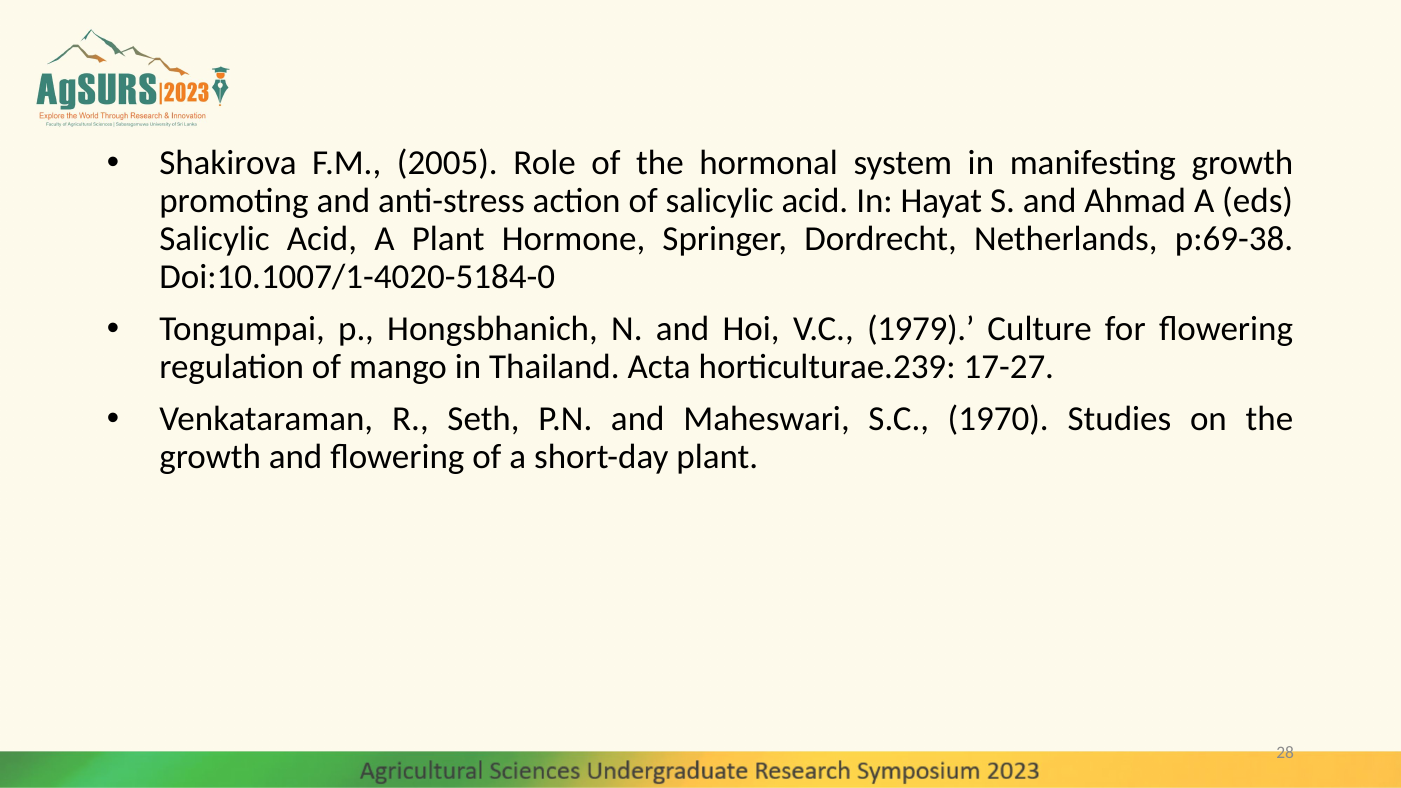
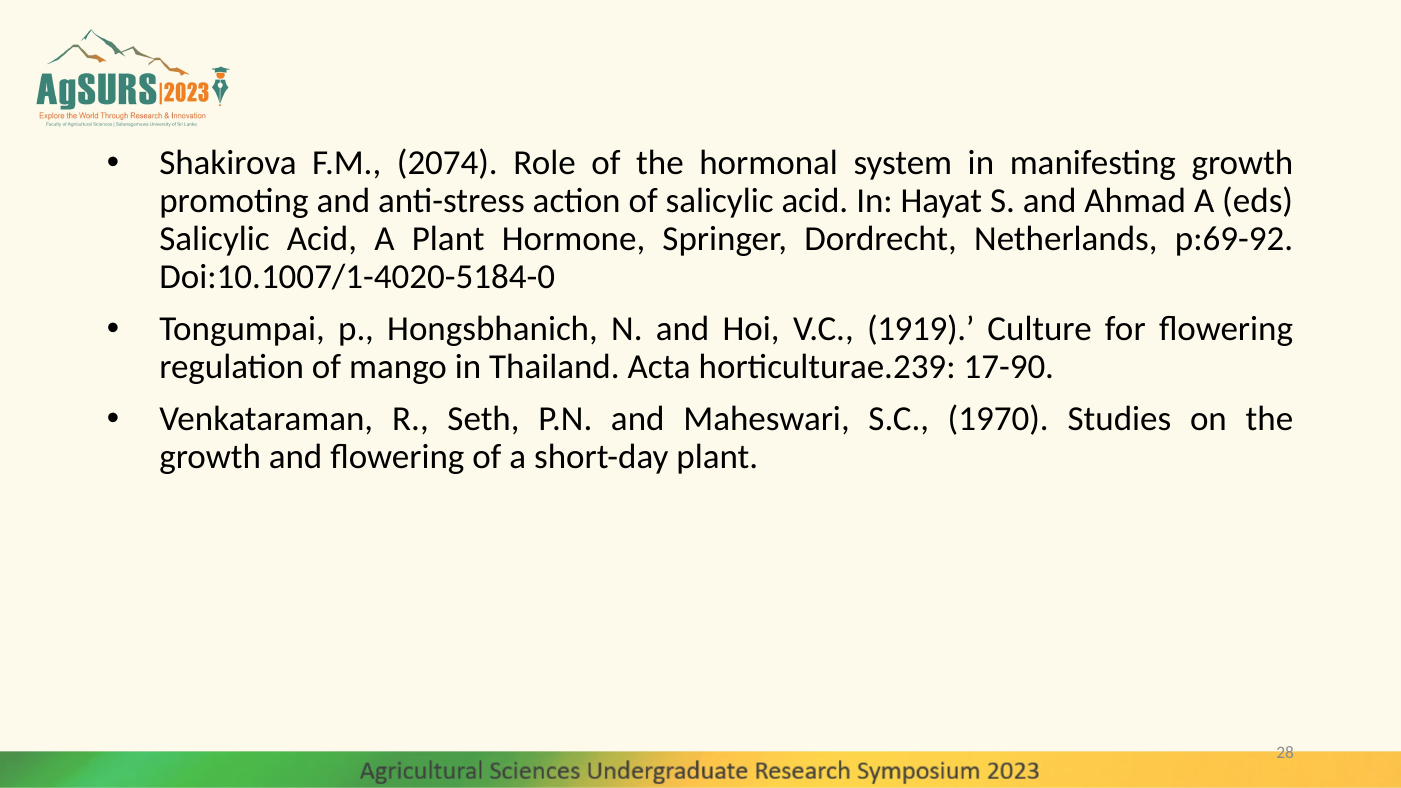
2005: 2005 -> 2074
p:69-38: p:69-38 -> p:69-92
1979: 1979 -> 1919
17-27: 17-27 -> 17-90
